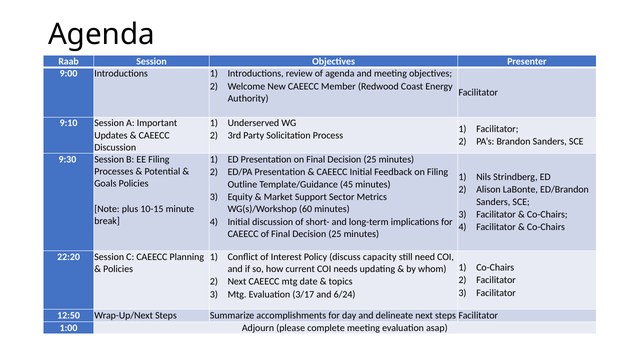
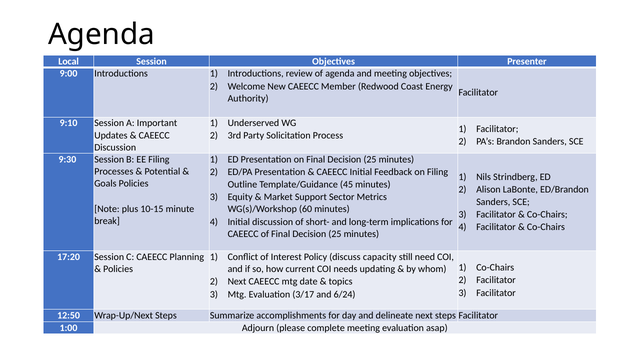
Raab: Raab -> Local
22:20: 22:20 -> 17:20
